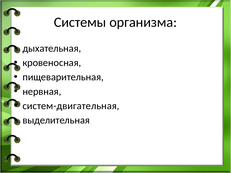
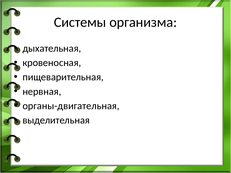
систем-двигательная: систем-двигательная -> органы-двигательная
